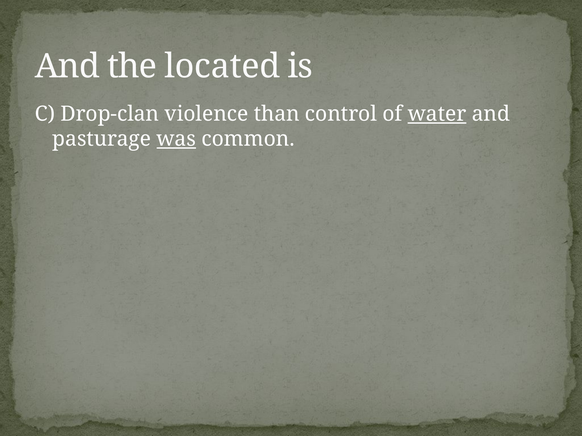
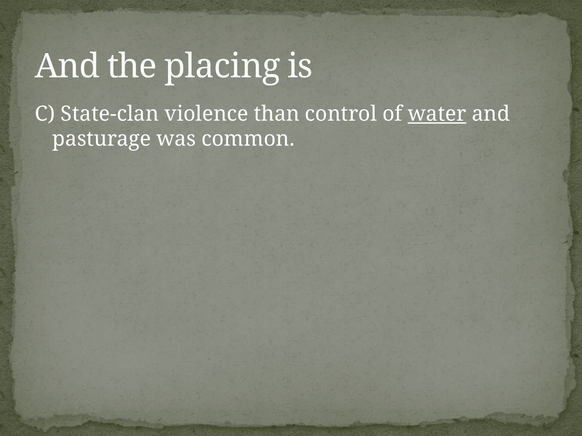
located: located -> placing
Drop-clan: Drop-clan -> State-clan
was underline: present -> none
